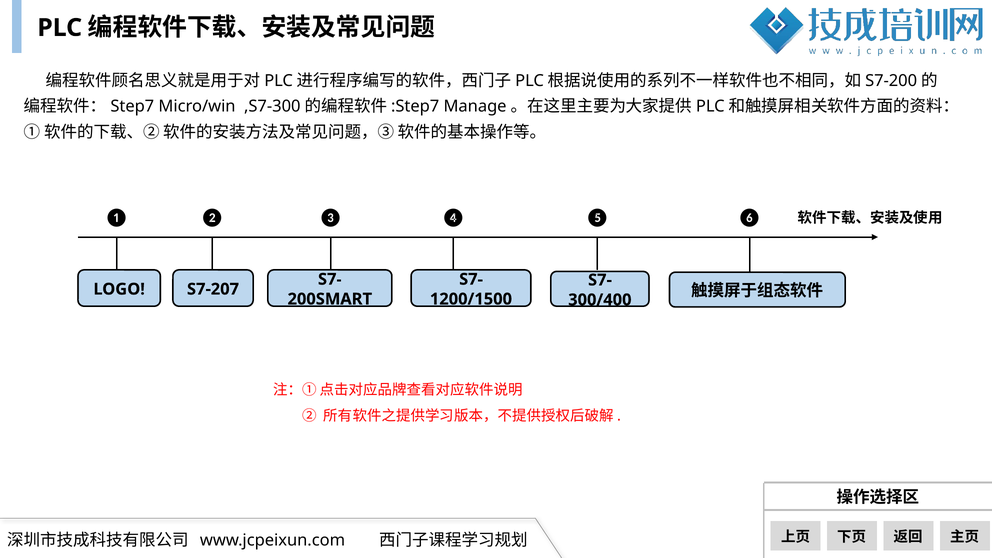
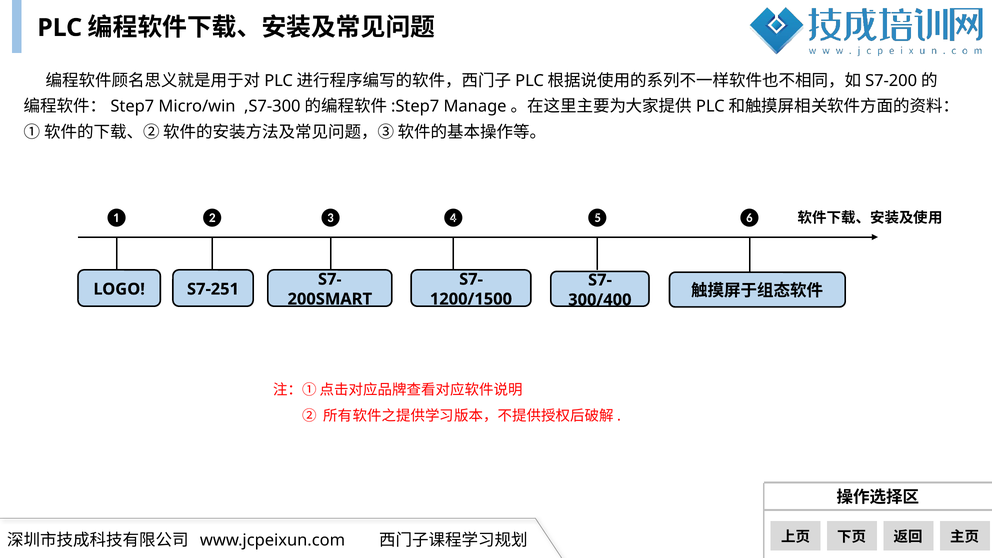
S7-207: S7-207 -> S7-251
